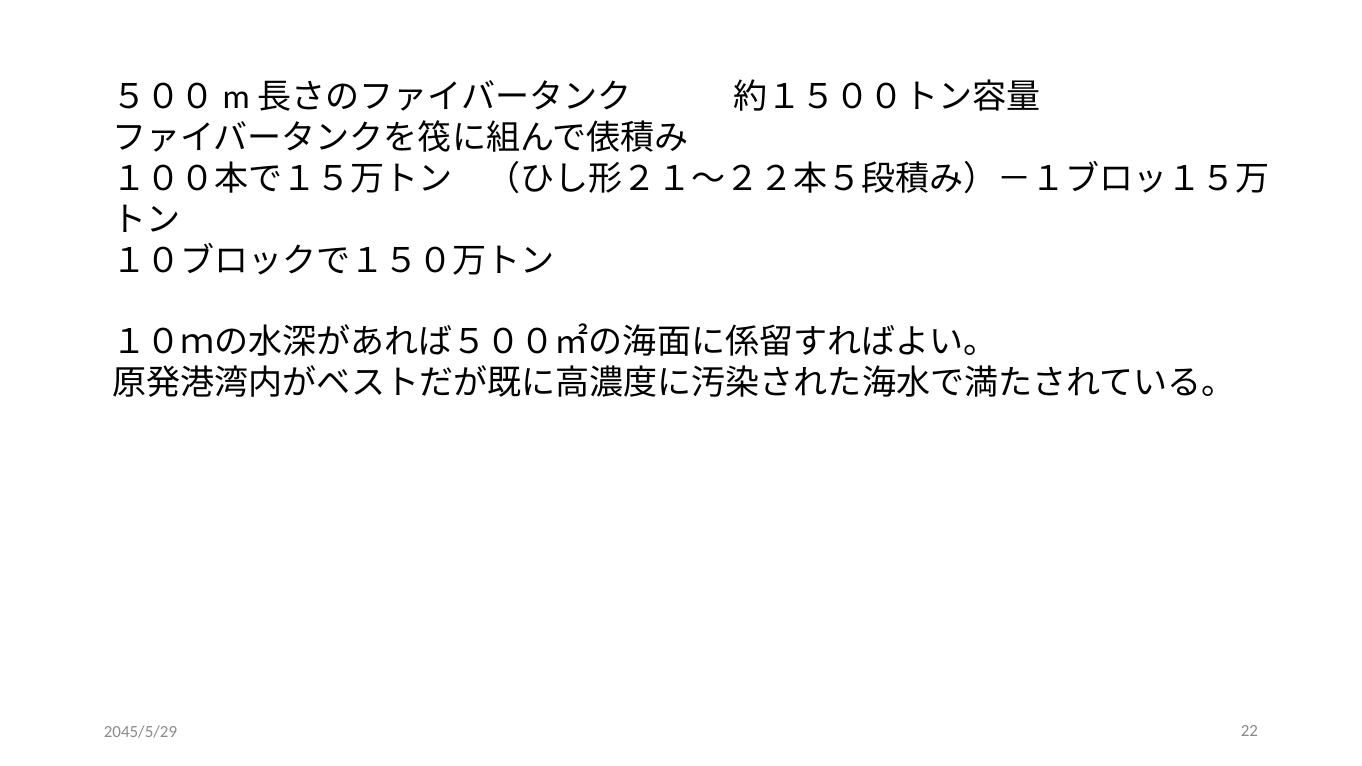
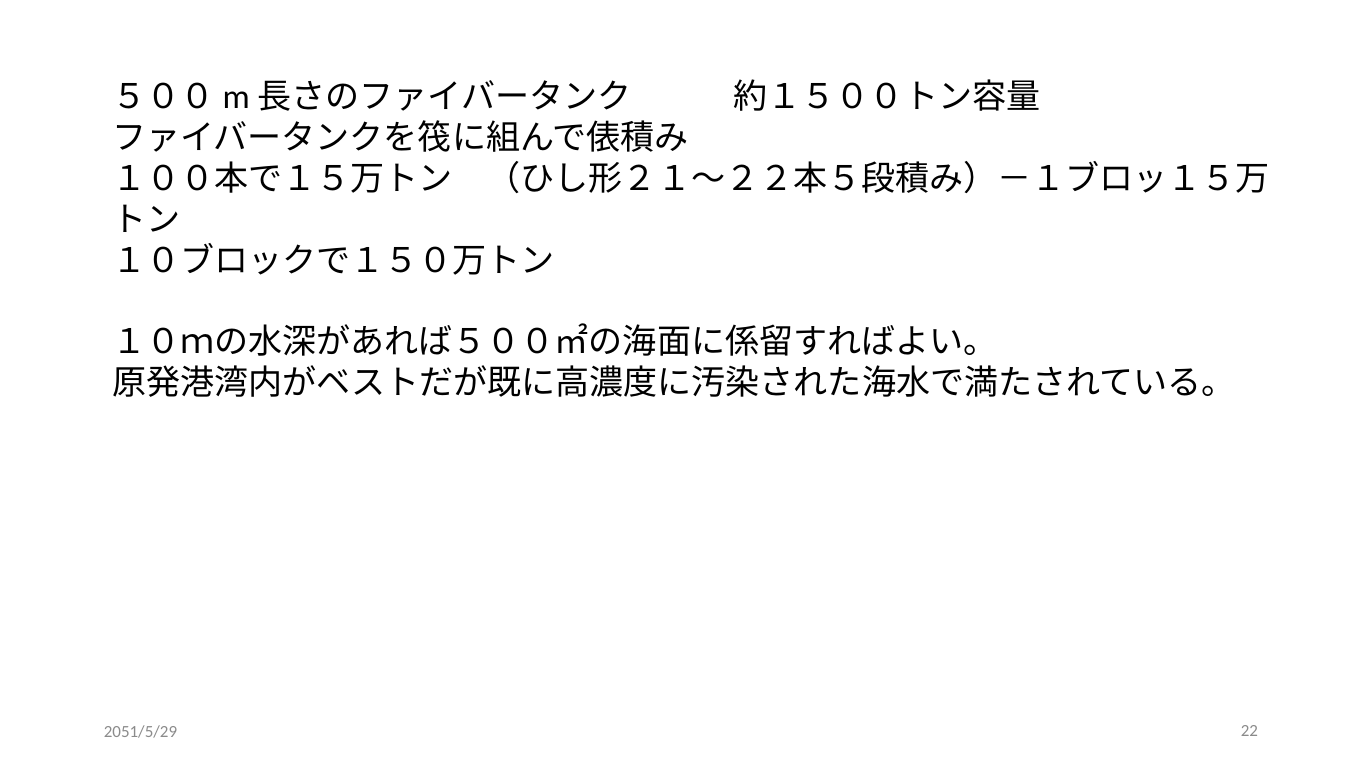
2045/5/29: 2045/5/29 -> 2051/5/29
